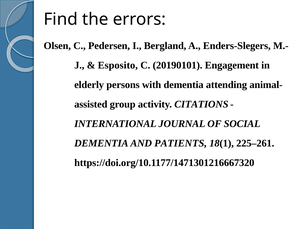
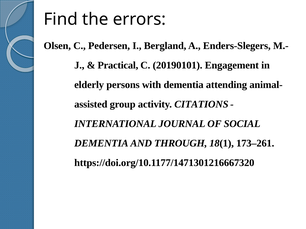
Esposito: Esposito -> Practical
PATIENTS: PATIENTS -> THROUGH
225–261: 225–261 -> 173–261
